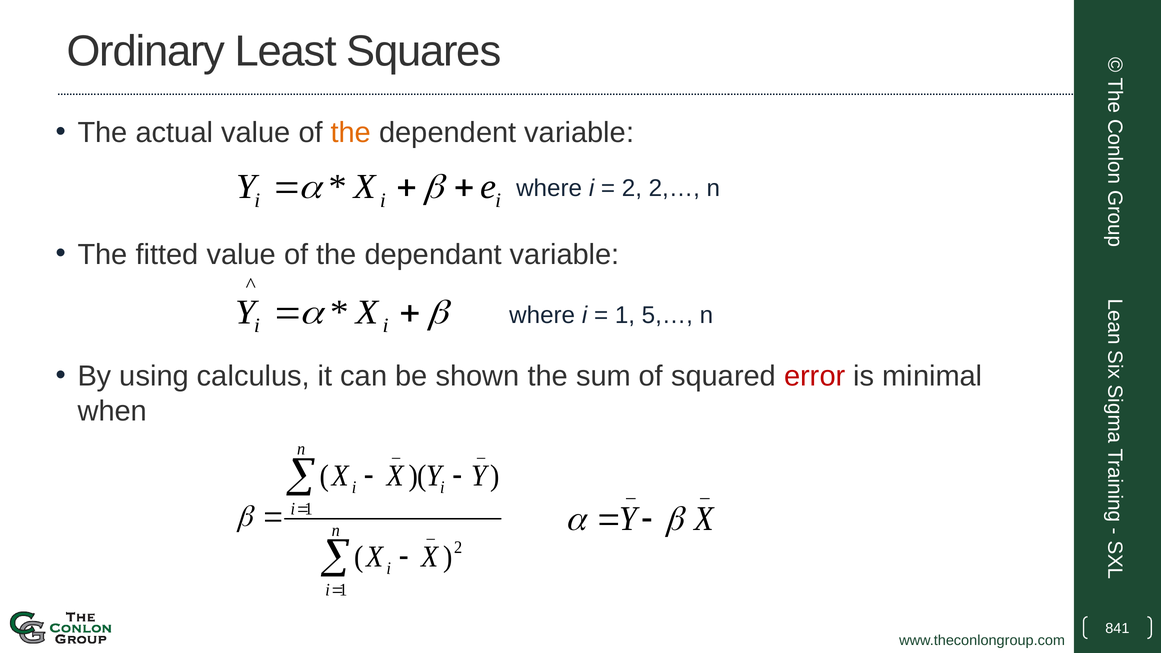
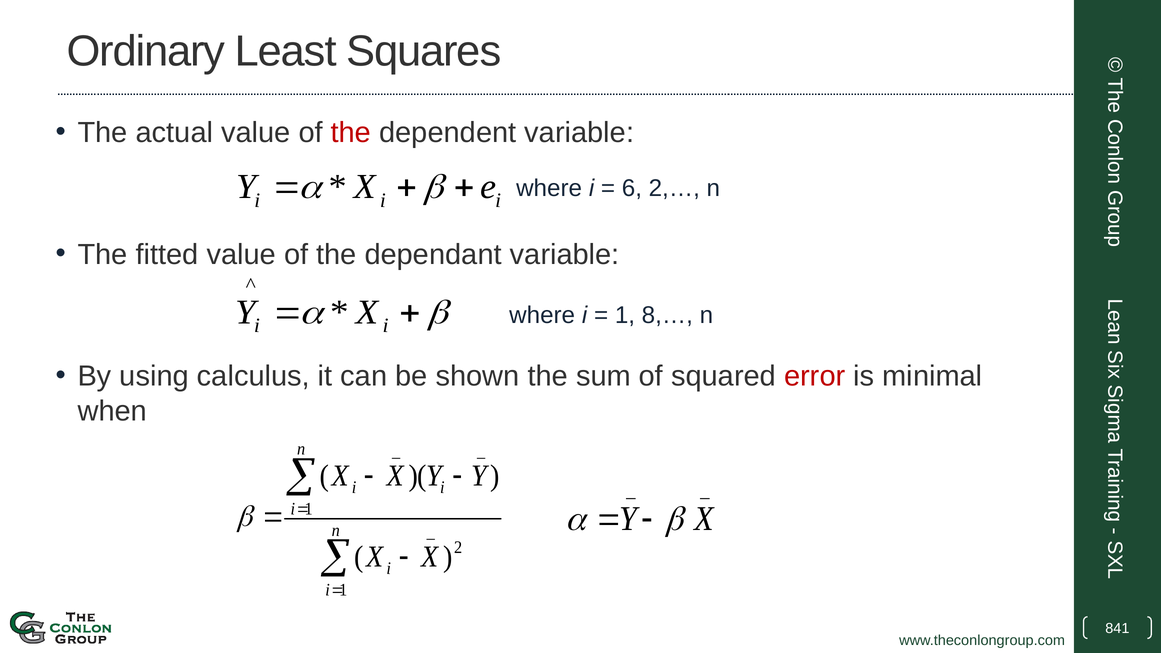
the at (351, 133) colour: orange -> red
2 at (632, 189): 2 -> 6
5,…: 5,… -> 8,…
